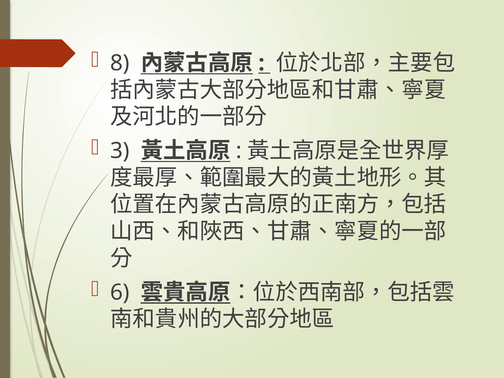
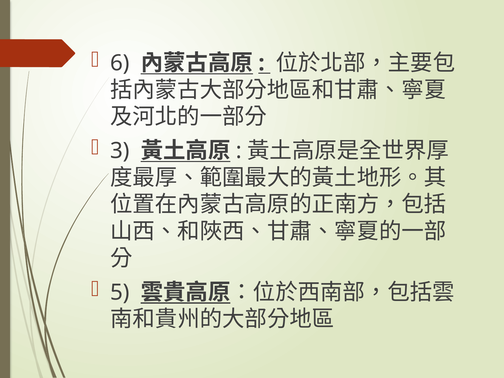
8: 8 -> 6
6: 6 -> 5
